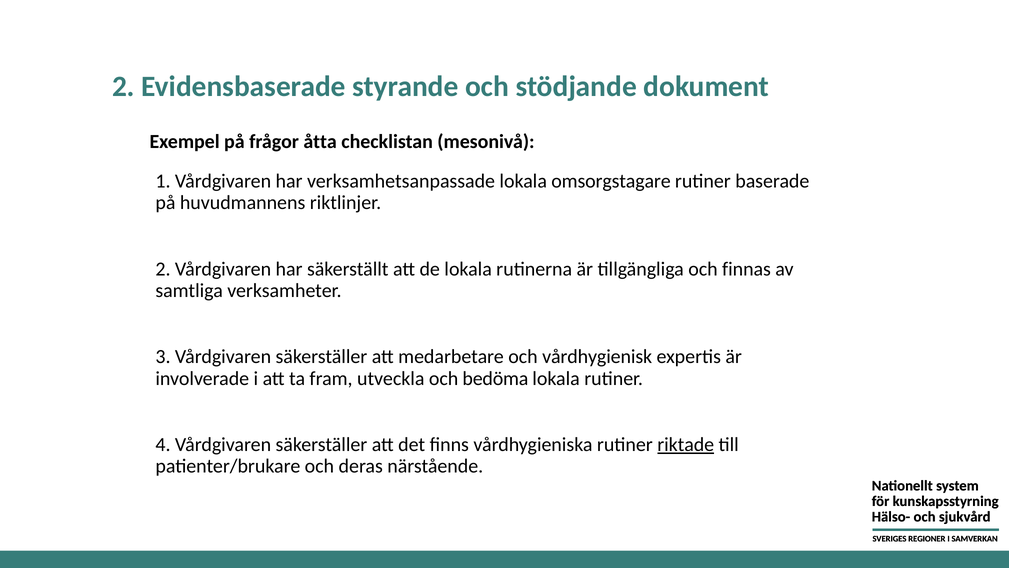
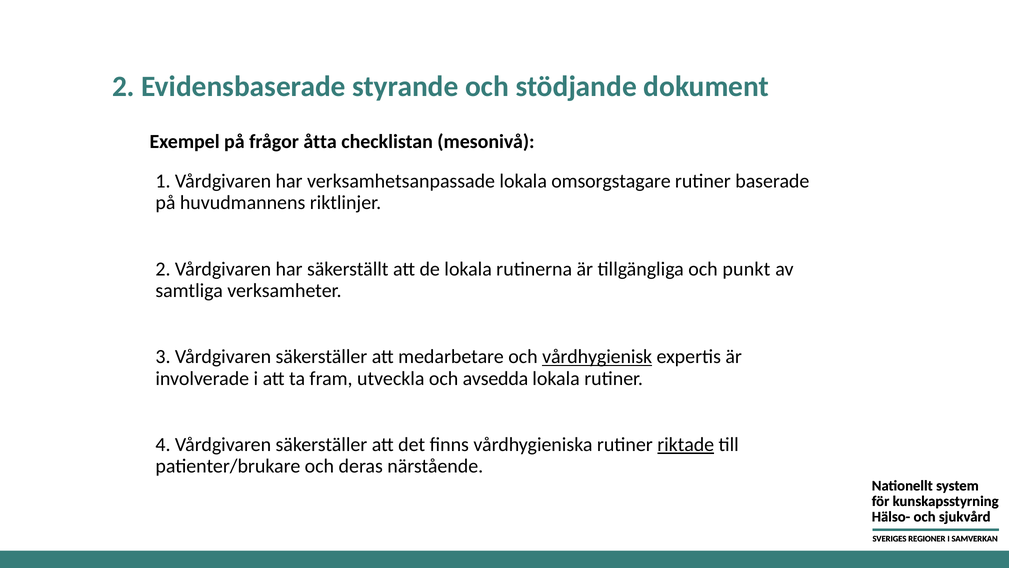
finnas: finnas -> punkt
vårdhygienisk underline: none -> present
bedöma: bedöma -> avsedda
